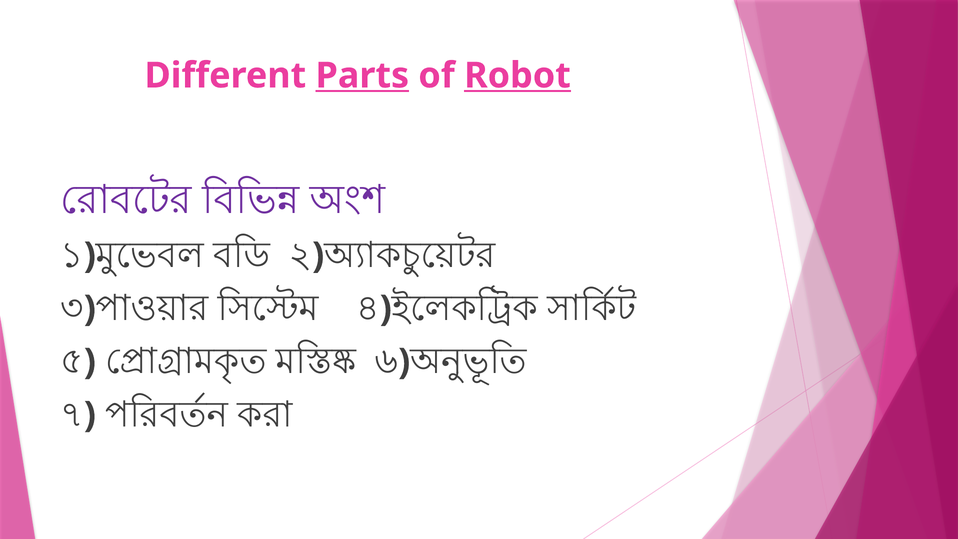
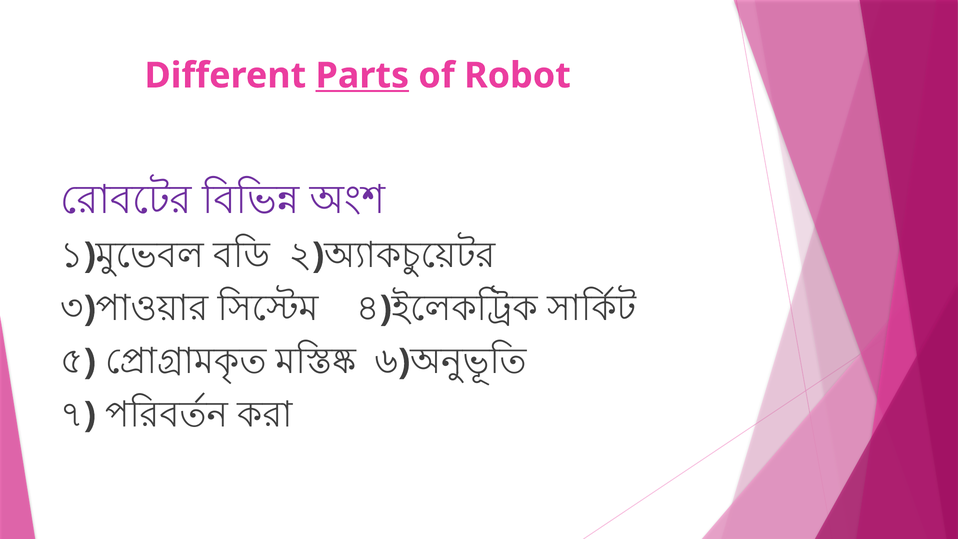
Robot underline: present -> none
